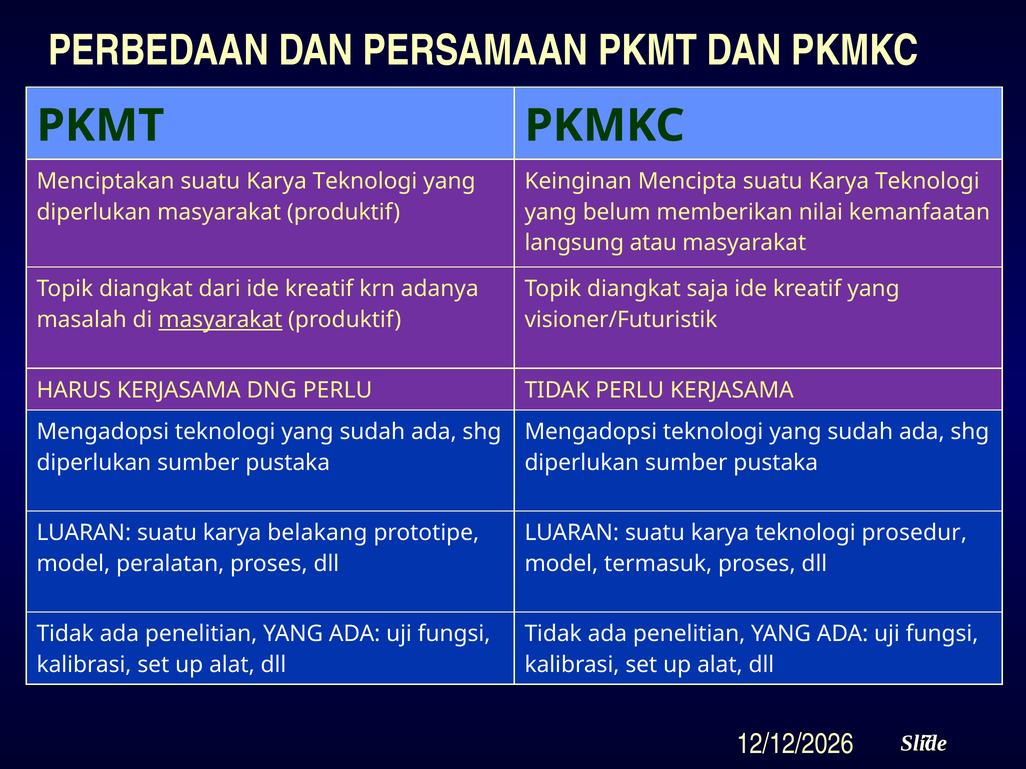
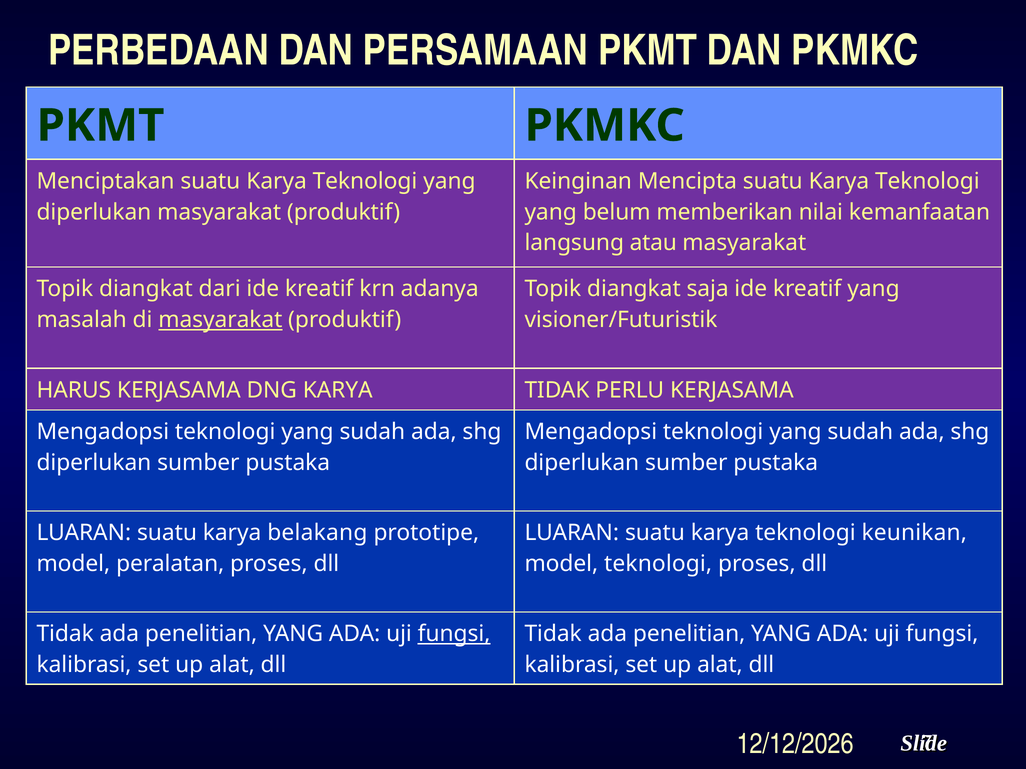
DNG PERLU: PERLU -> KARYA
prosedur: prosedur -> keunikan
model termasuk: termasuk -> teknologi
fungsi at (454, 634) underline: none -> present
